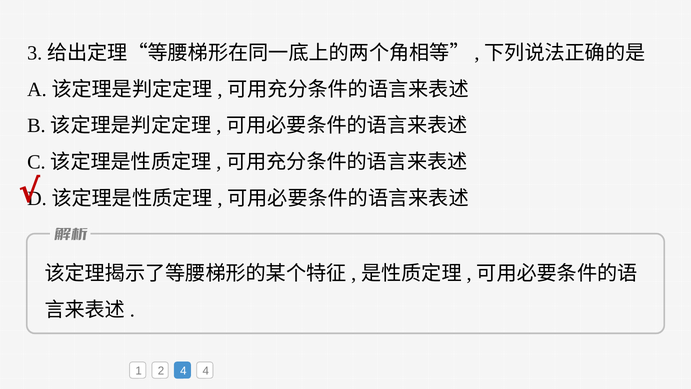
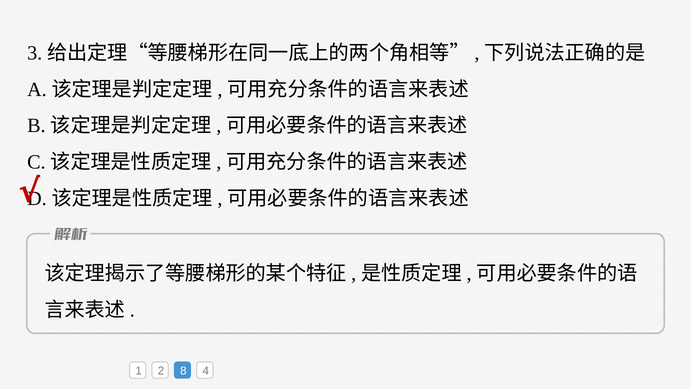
2 4: 4 -> 8
